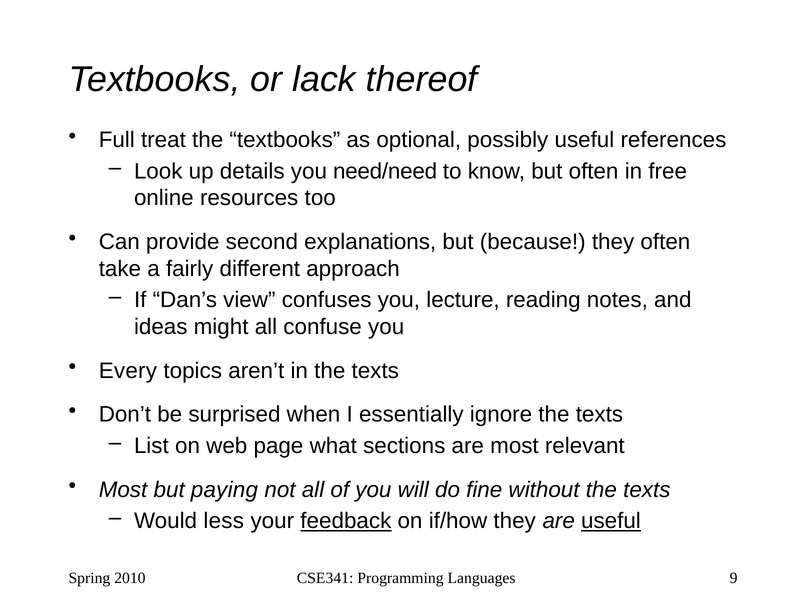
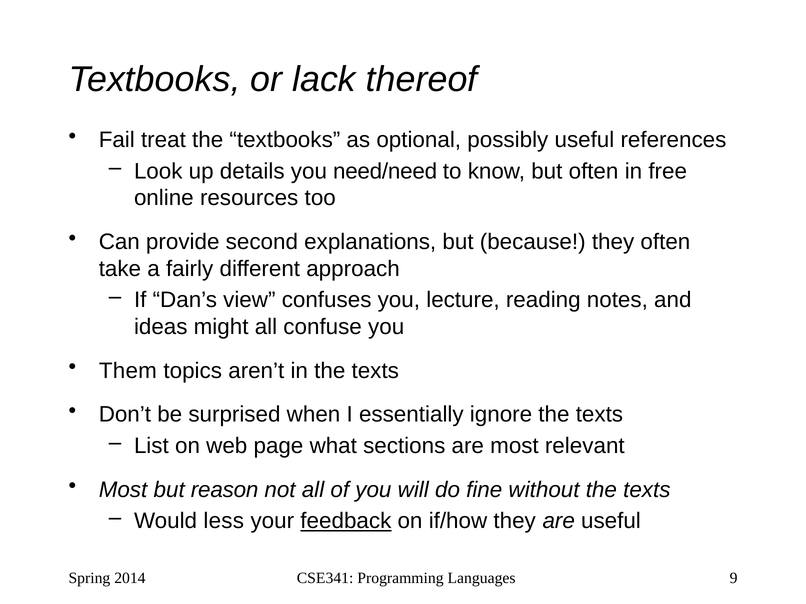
Full: Full -> Fail
Every: Every -> Them
paying: paying -> reason
useful at (611, 521) underline: present -> none
2010: 2010 -> 2014
